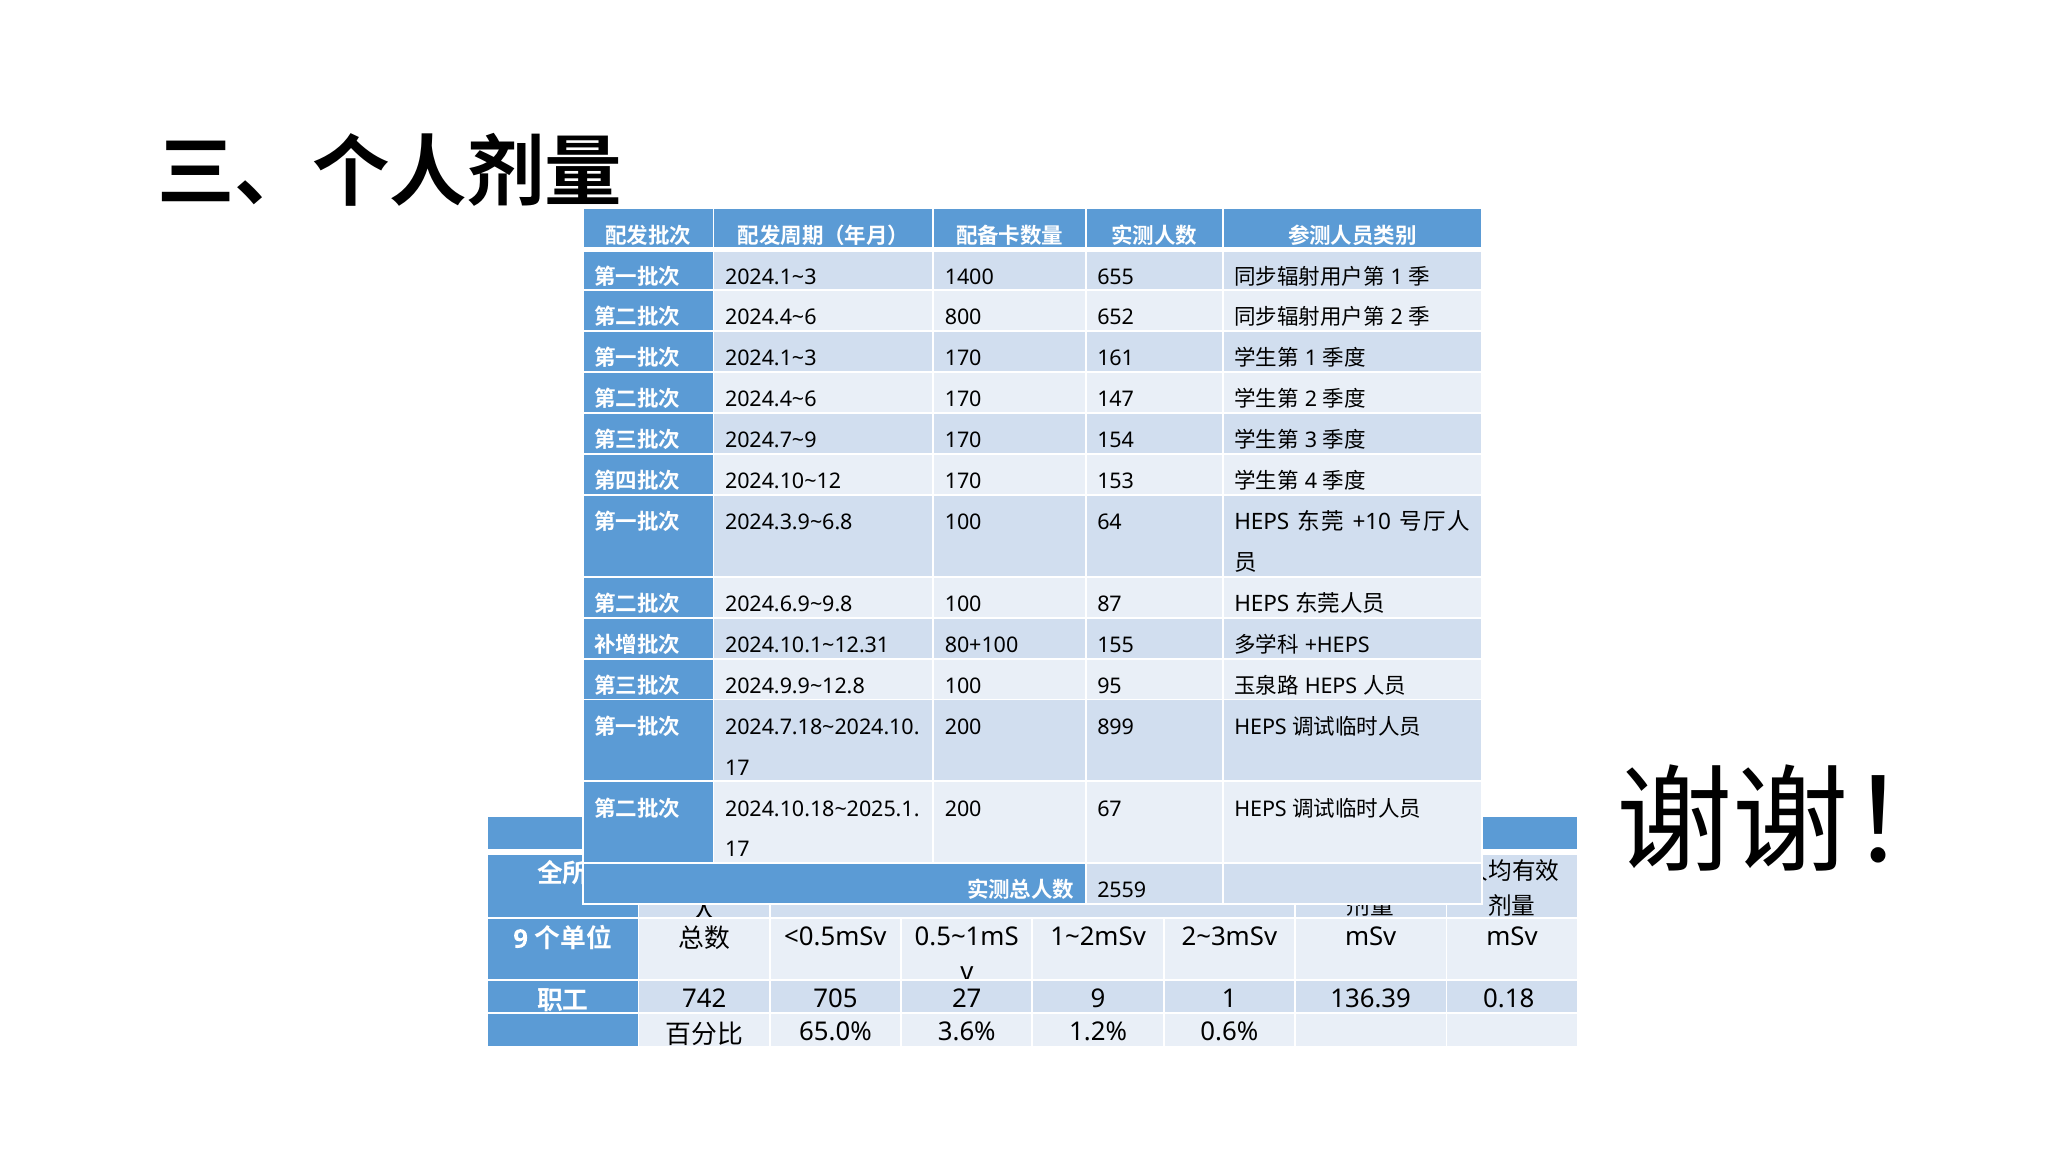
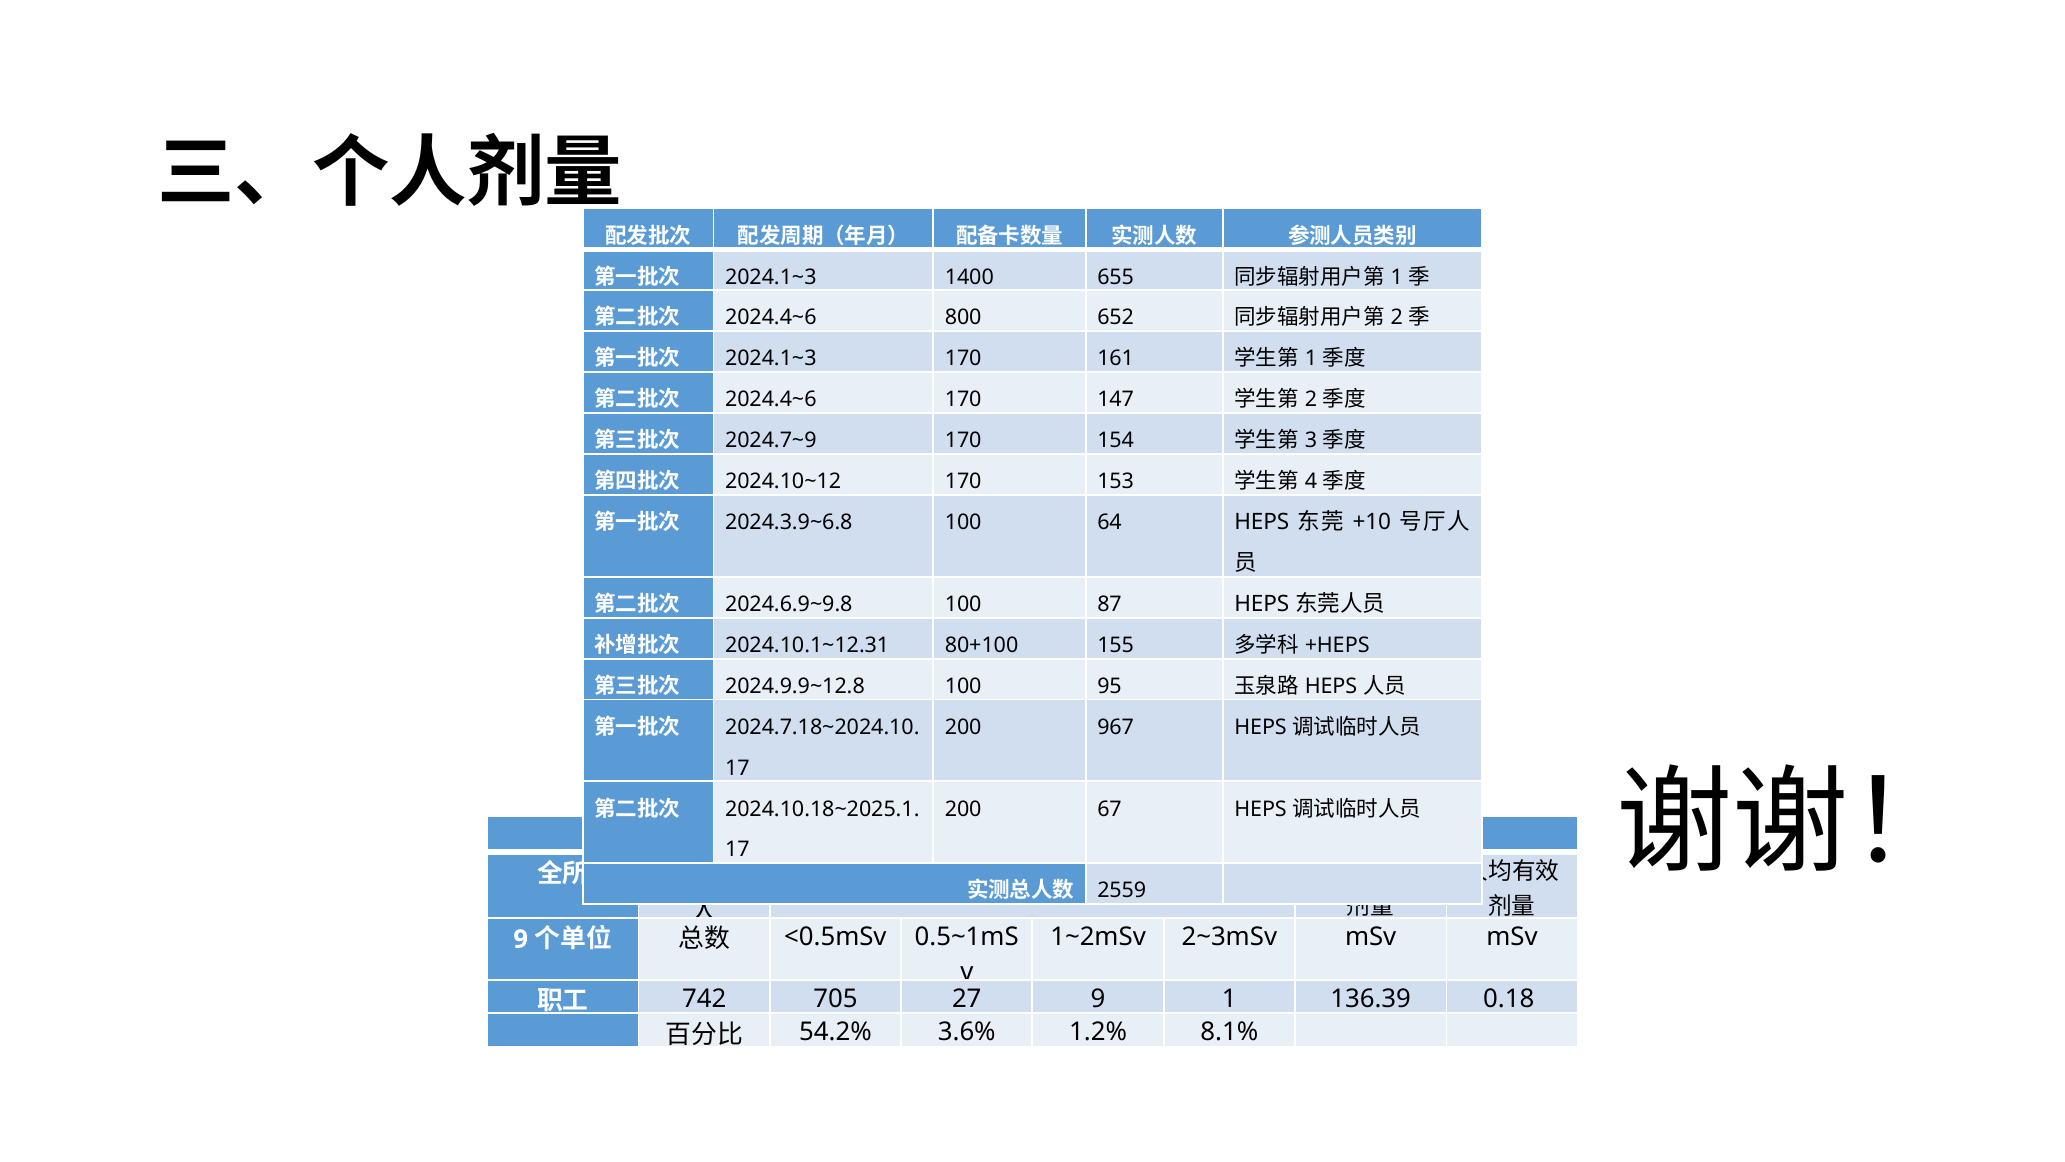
899: 899 -> 967
65.0%: 65.0% -> 54.2%
0.6%: 0.6% -> 8.1%
